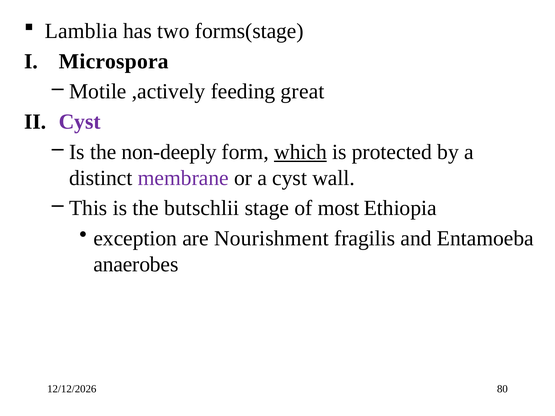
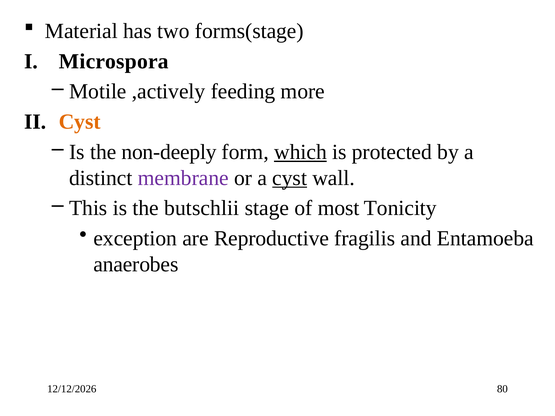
Lamblia: Lamblia -> Material
great: great -> more
Cyst at (80, 122) colour: purple -> orange
cyst at (290, 178) underline: none -> present
Ethiopia: Ethiopia -> Tonicity
Nourishment: Nourishment -> Reproductive
